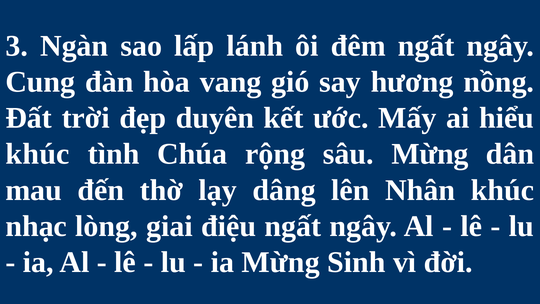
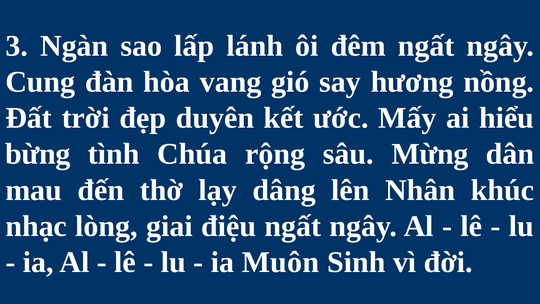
khúc at (38, 154): khúc -> bừng
ia Mừng: Mừng -> Muôn
